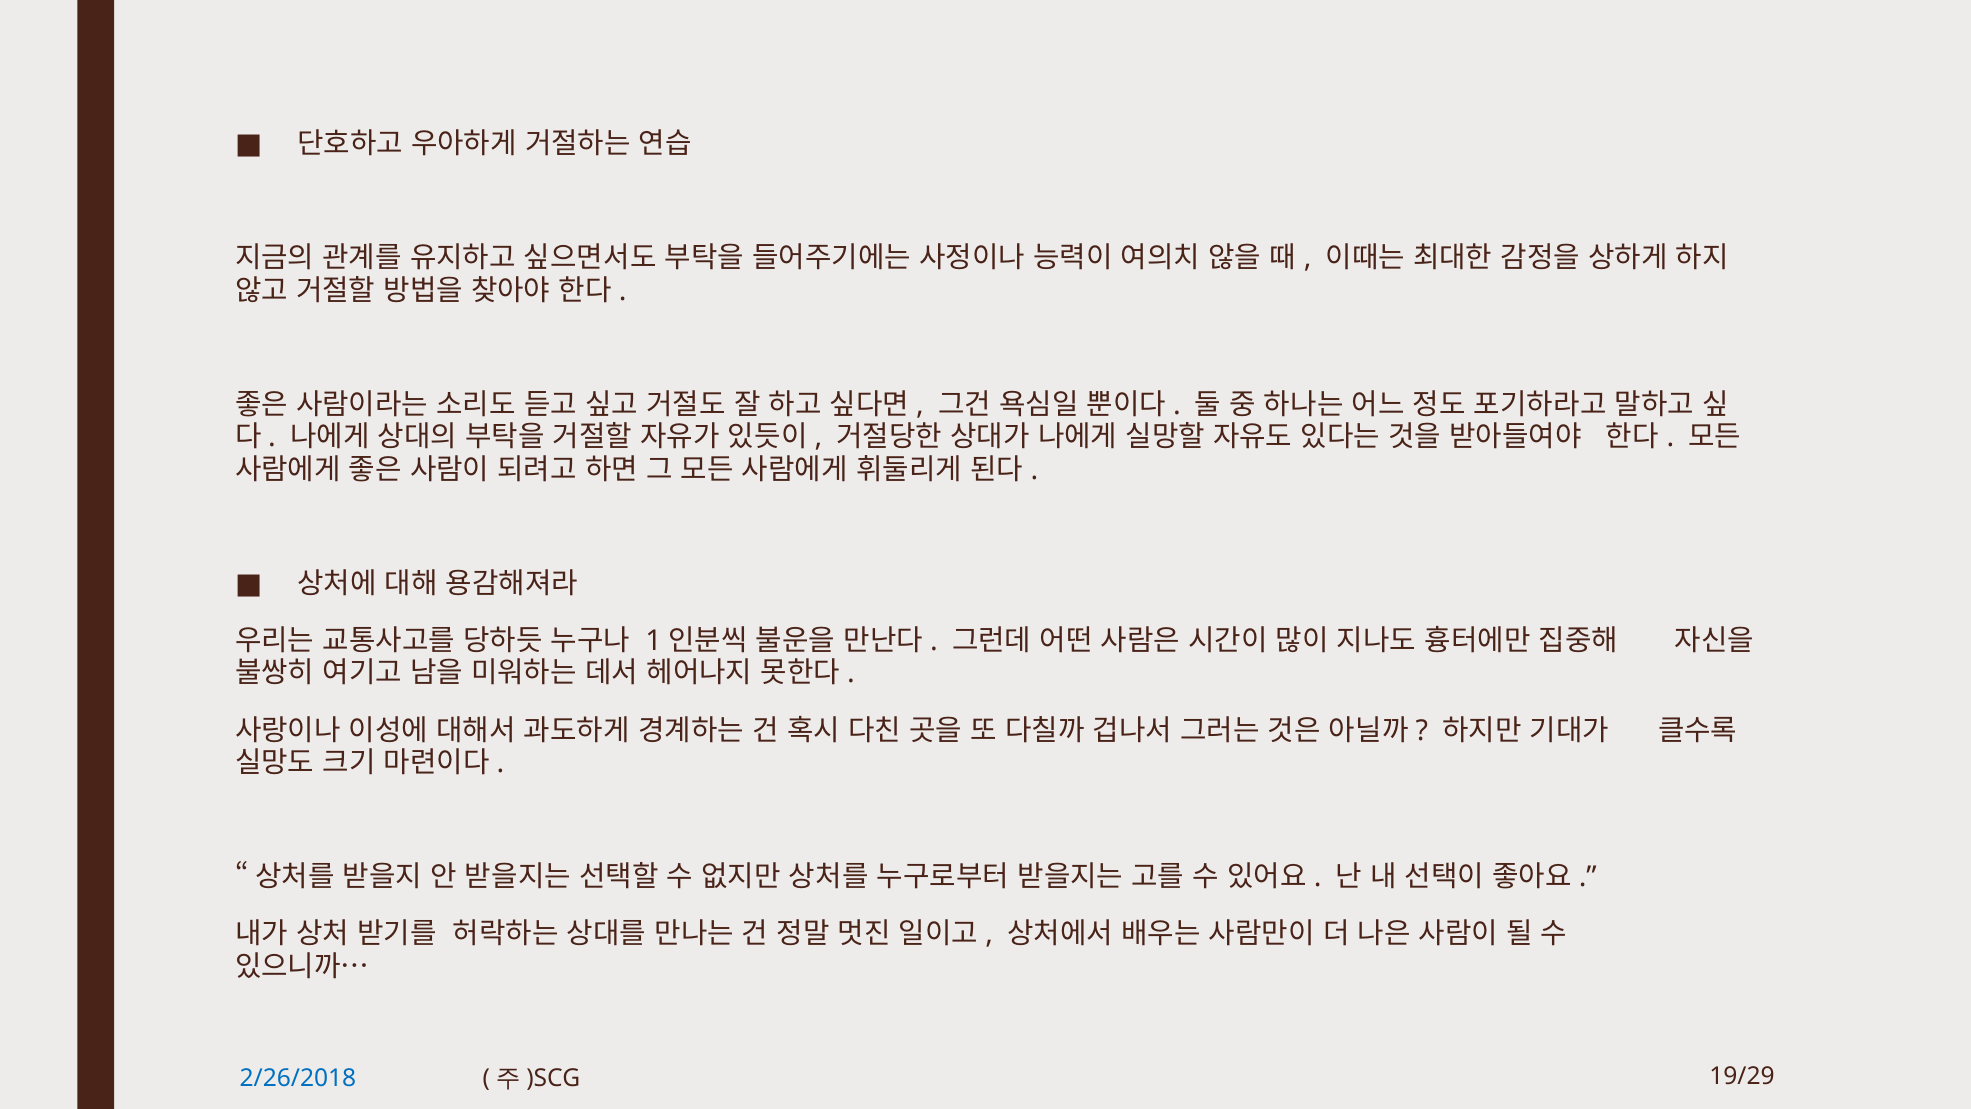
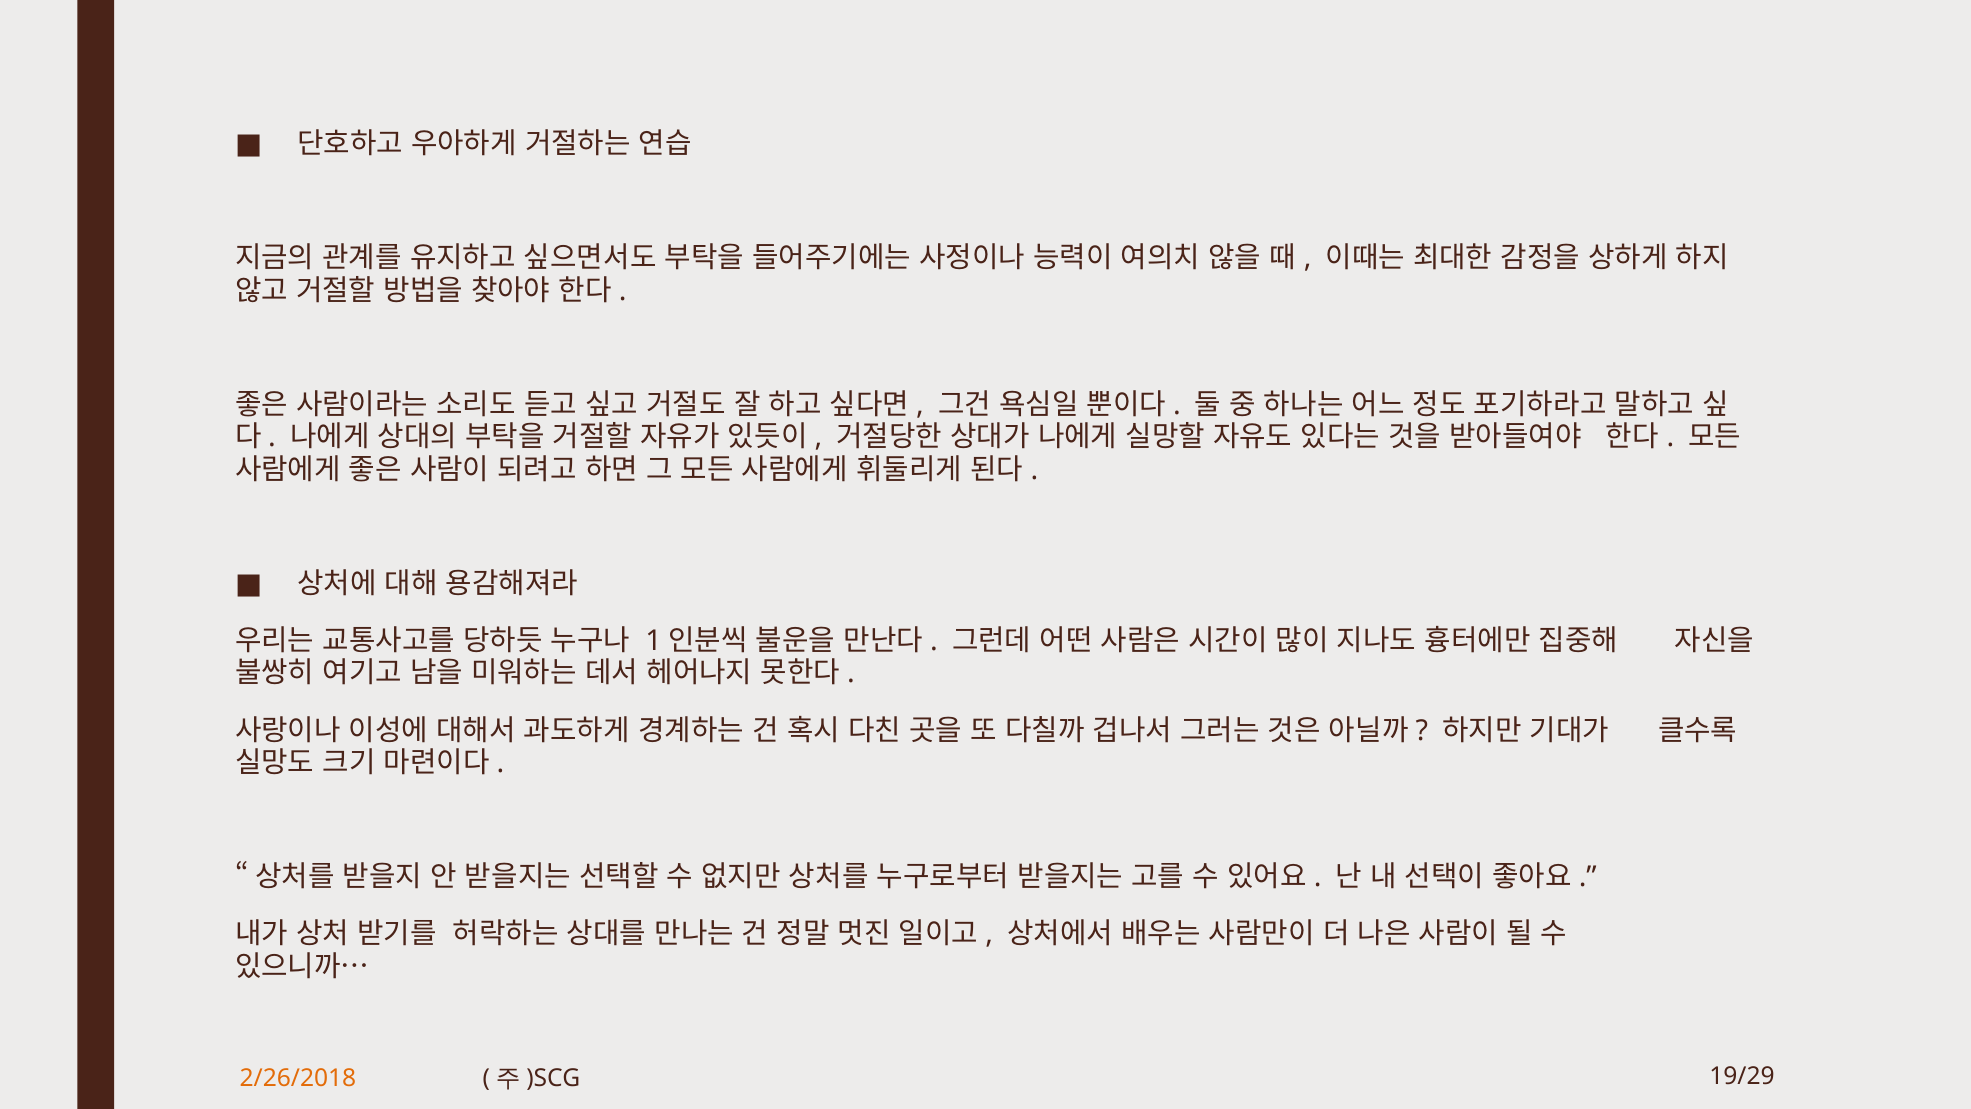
2/26/2018 colour: blue -> orange
